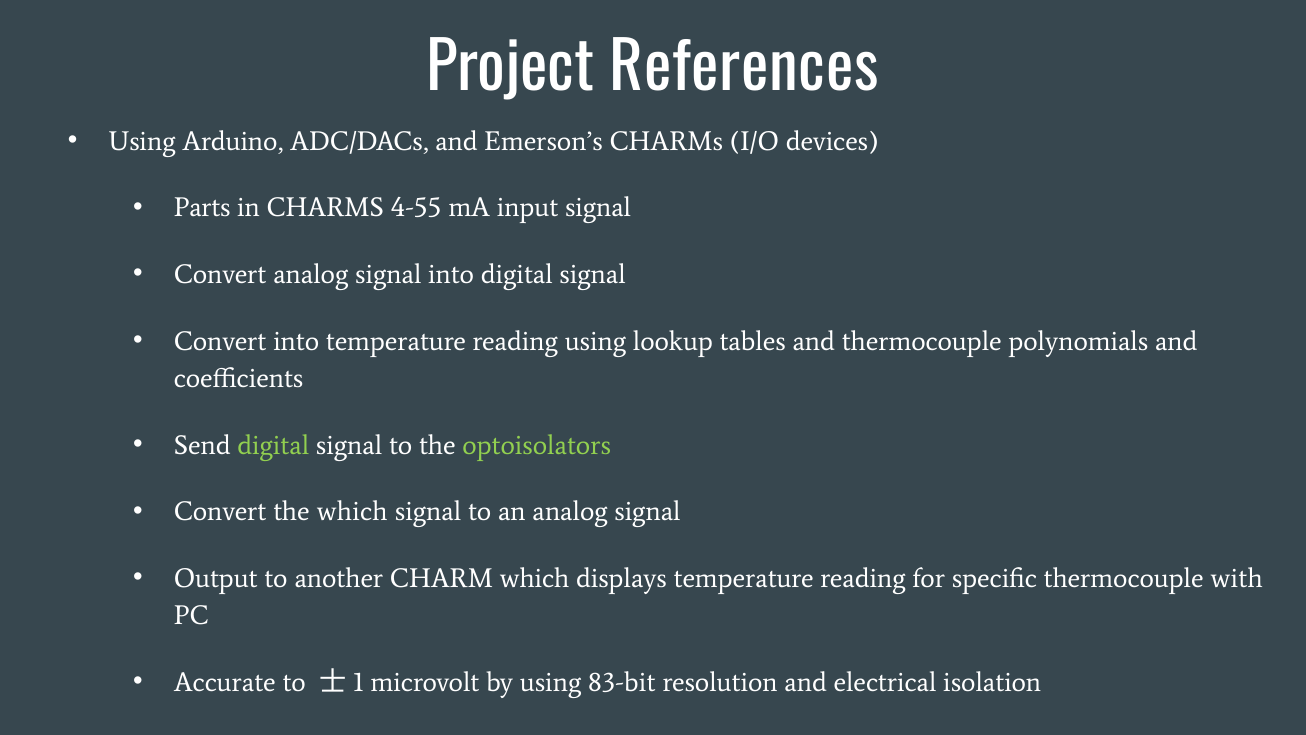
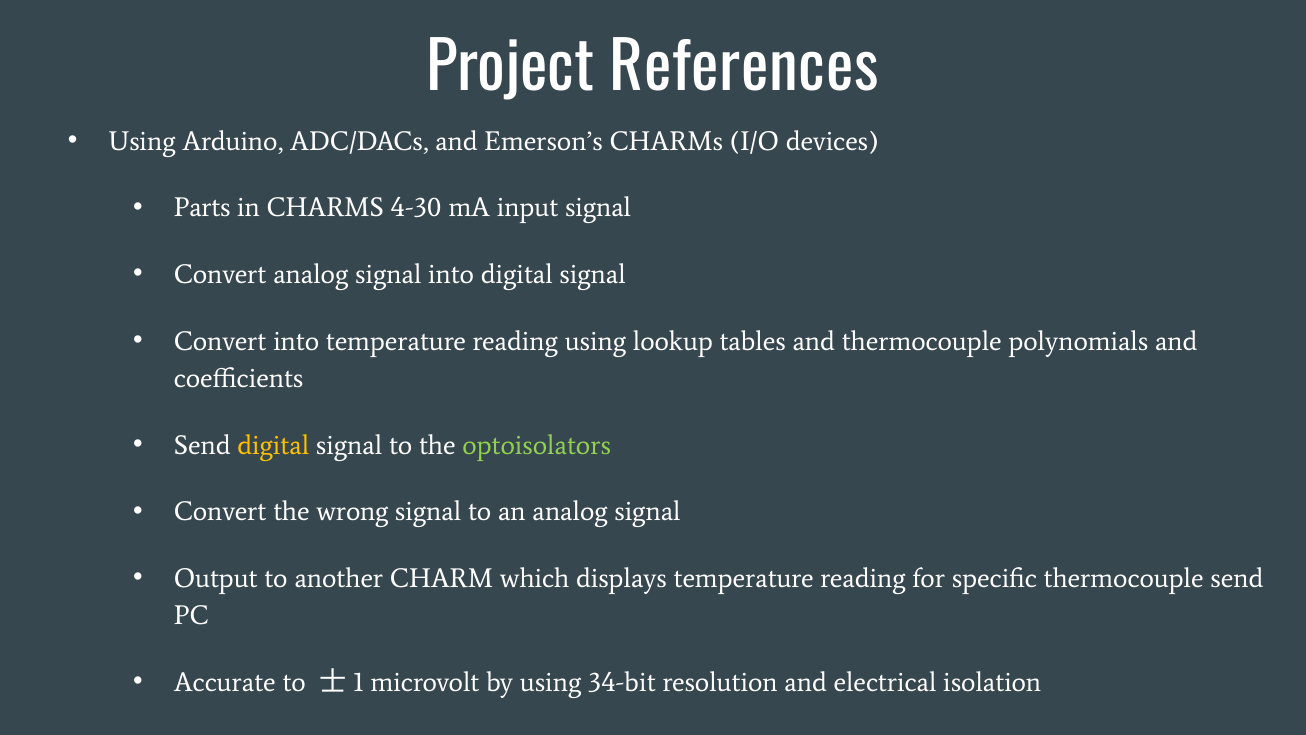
4-55: 4-55 -> 4-30
digital at (273, 445) colour: light green -> yellow
the which: which -> wrong
thermocouple with: with -> send
83-bit: 83-bit -> 34-bit
